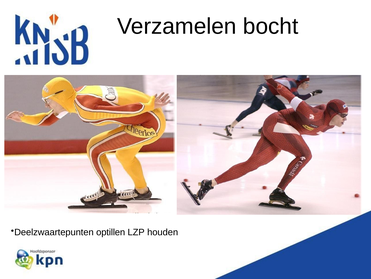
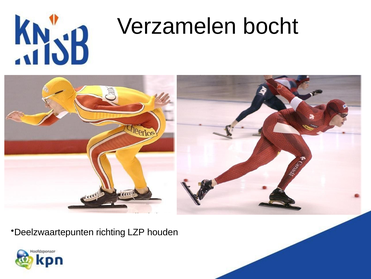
optillen: optillen -> richting
